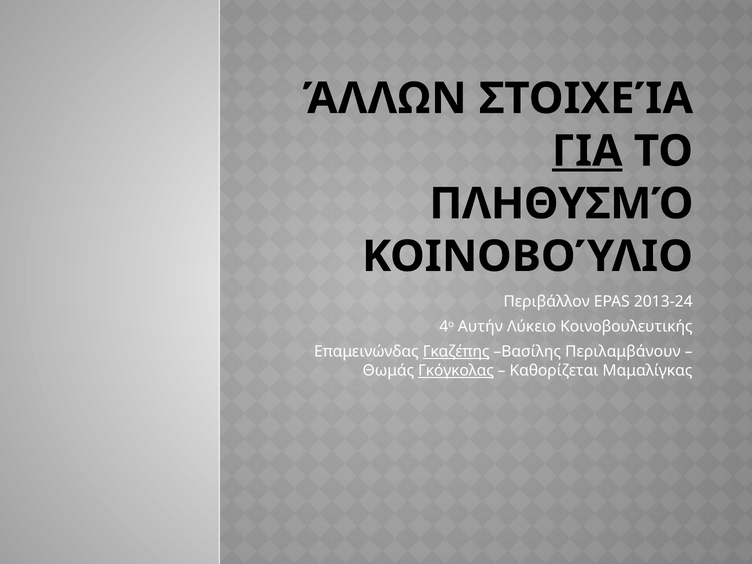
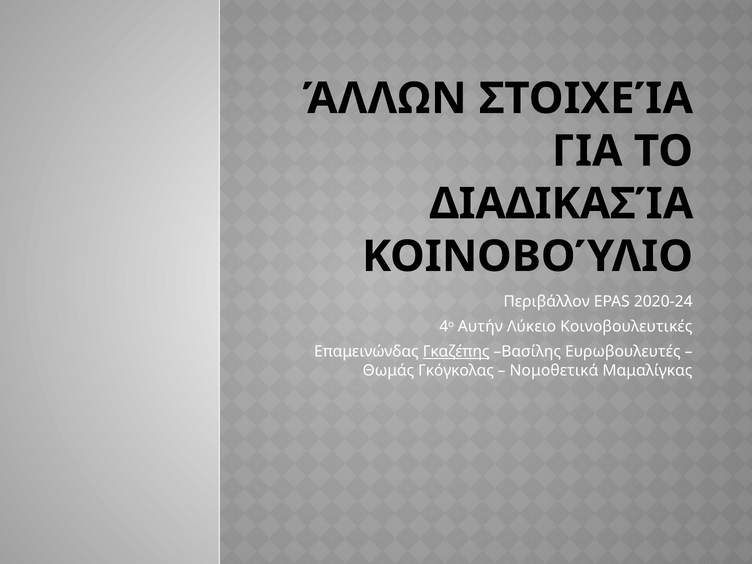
ΓΙΑ underline: present -> none
ΠΛΗΘΥΣΜΌ: ΠΛΗΘΥΣΜΌ -> ΔΙΑΔΙΚΑΣΊΑ
2013-24: 2013-24 -> 2020-24
Κοινοβουλευτικής: Κοινοβουλευτικής -> Κοινοβουλευτικές
Περιλαμβάνουν: Περιλαμβάνουν -> Ευρωβουλευτές
Γκόγκολας underline: present -> none
Καθορίζεται: Καθορίζεται -> Νομοθετικά
